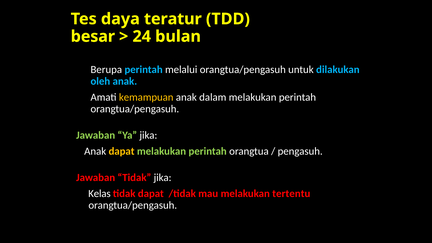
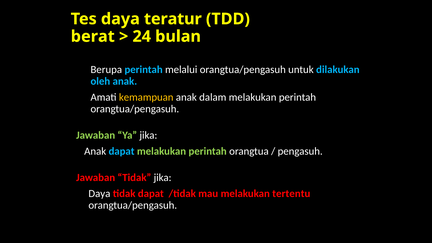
besar: besar -> berat
dapat at (122, 151) colour: yellow -> light blue
Kelas at (99, 194): Kelas -> Daya
